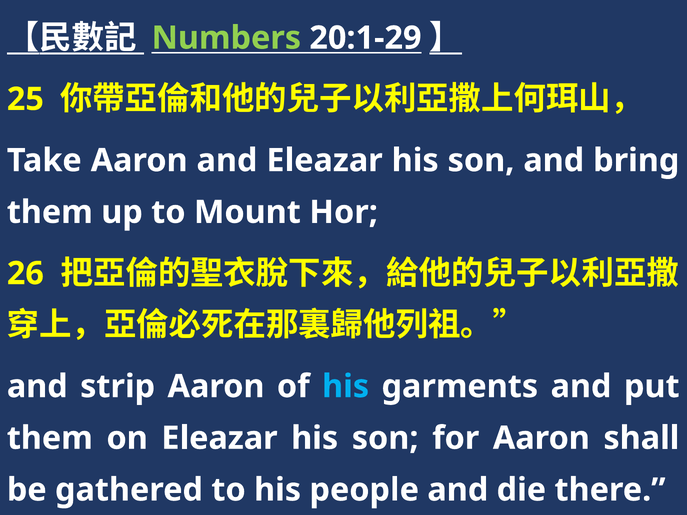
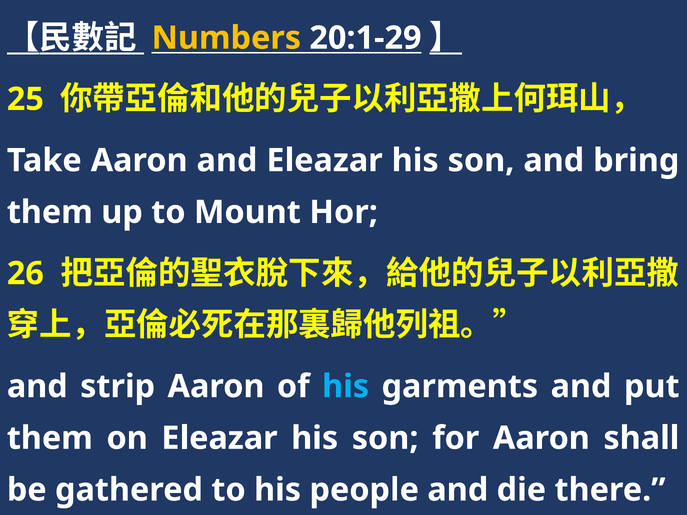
Numbers colour: light green -> yellow
